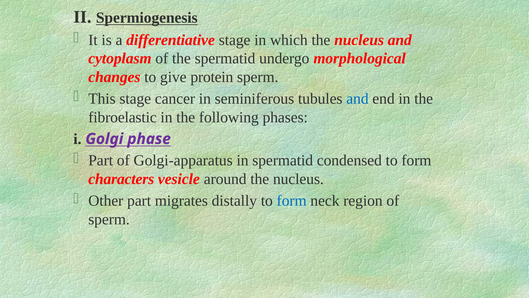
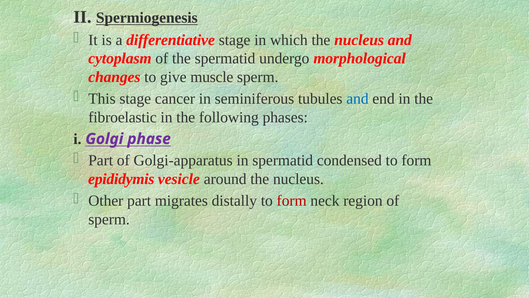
protein: protein -> muscle
characters: characters -> epididymis
form at (292, 200) colour: blue -> red
